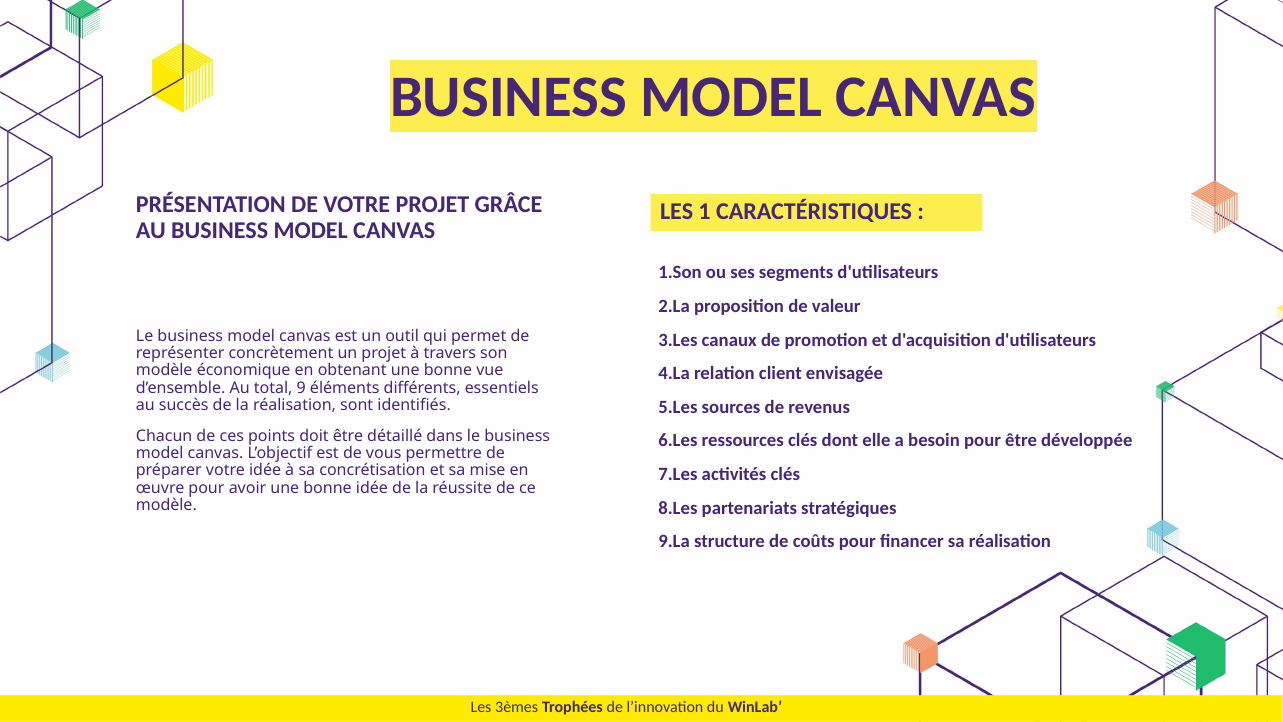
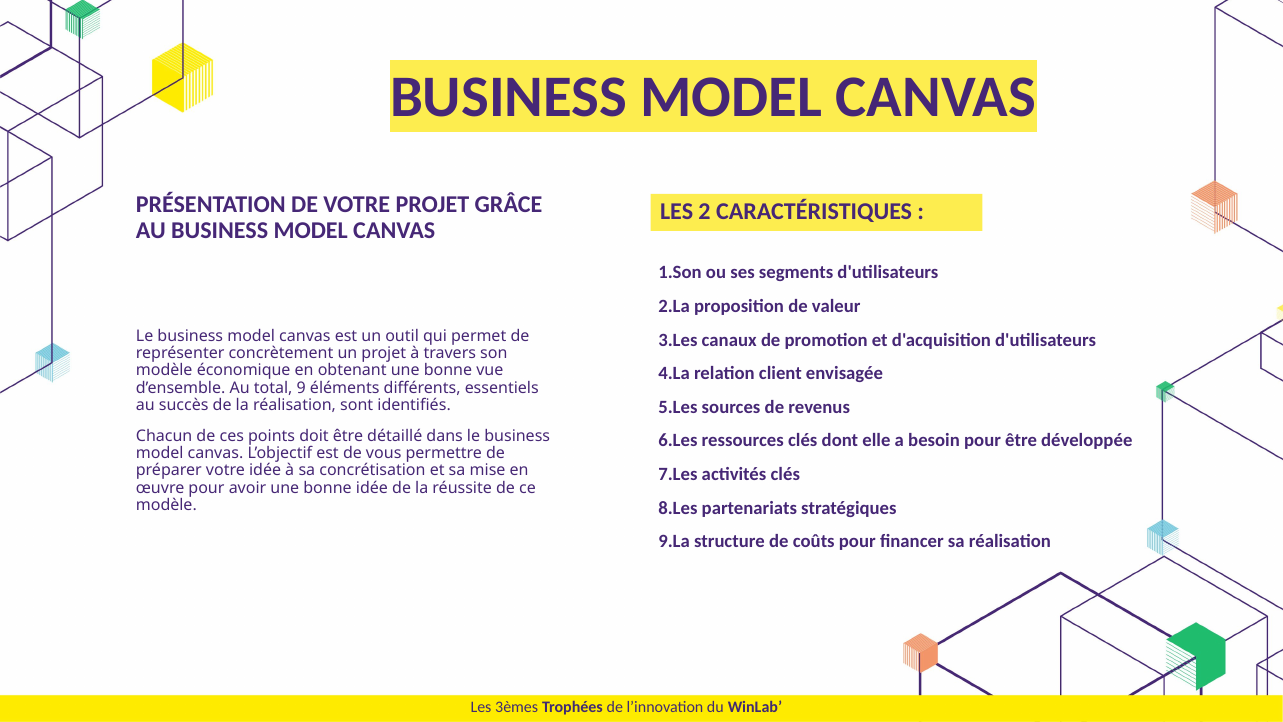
1: 1 -> 2
